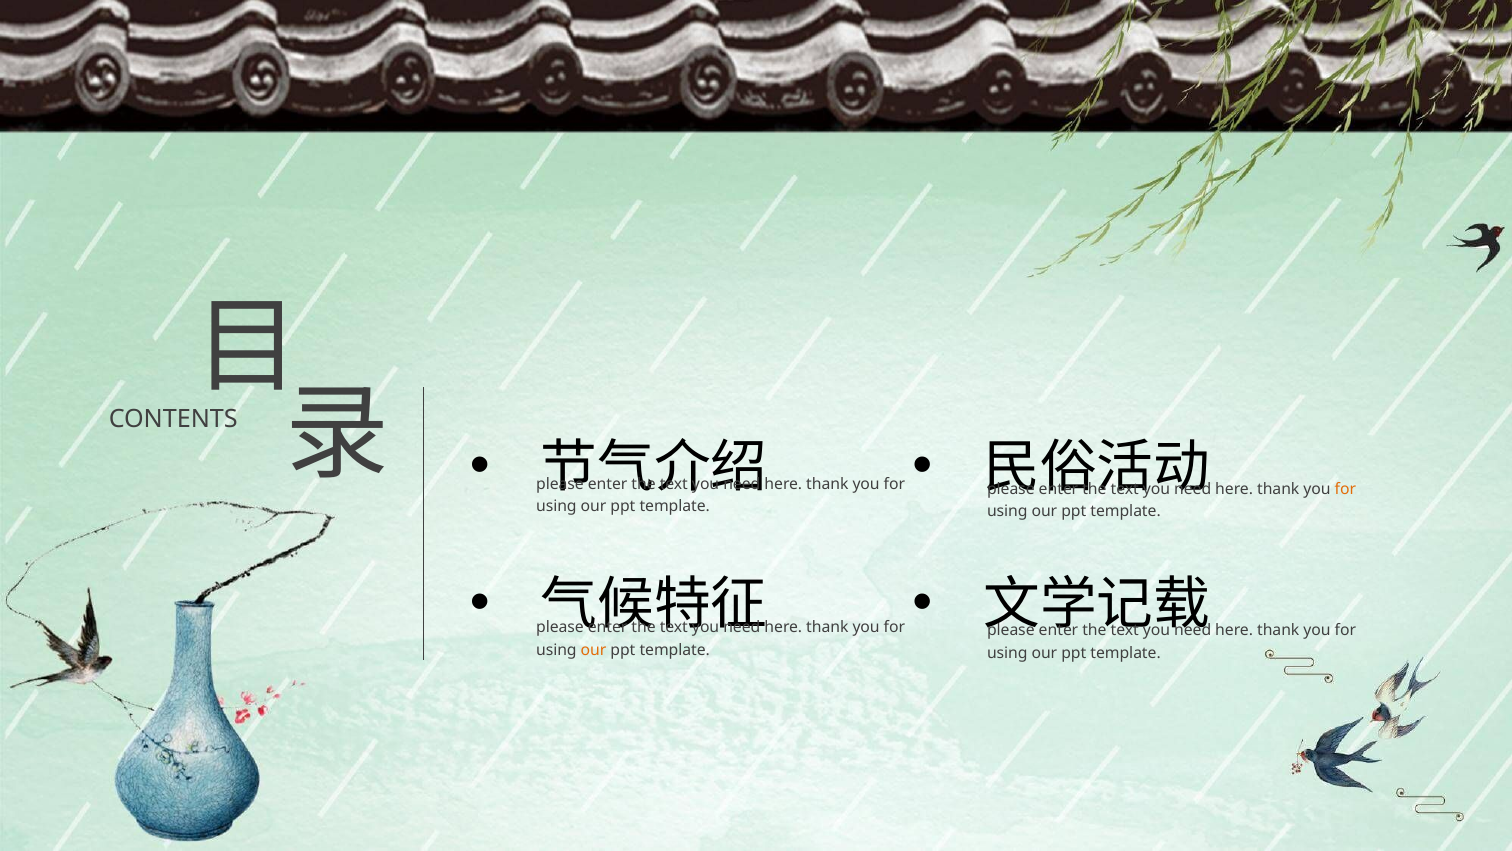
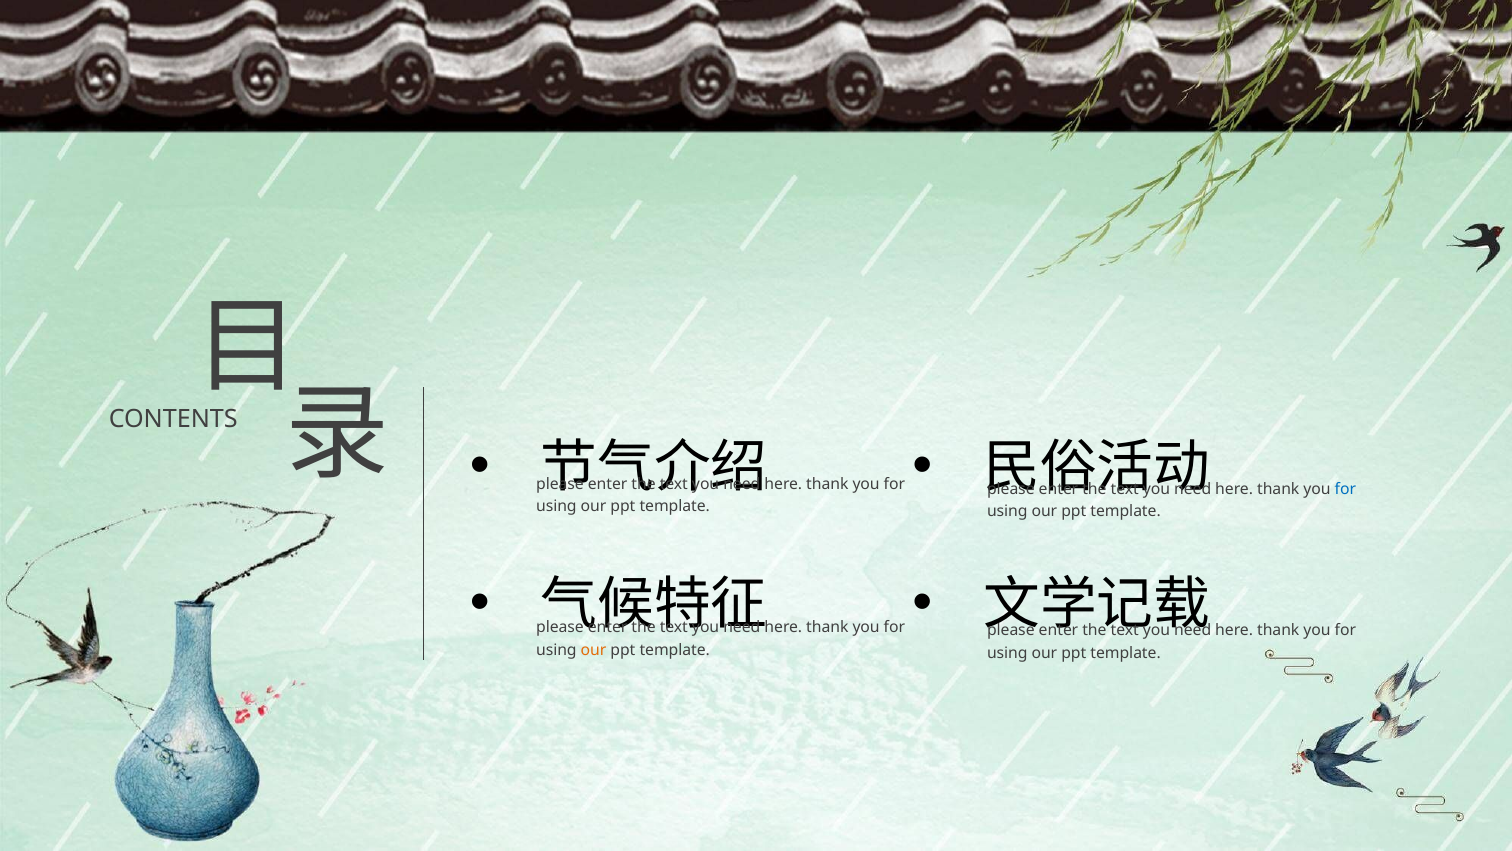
for at (1345, 489) colour: orange -> blue
